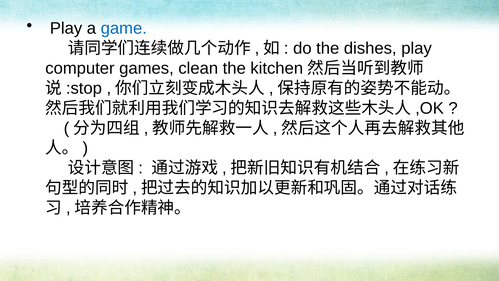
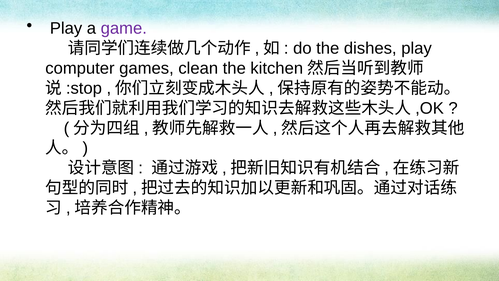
game colour: blue -> purple
